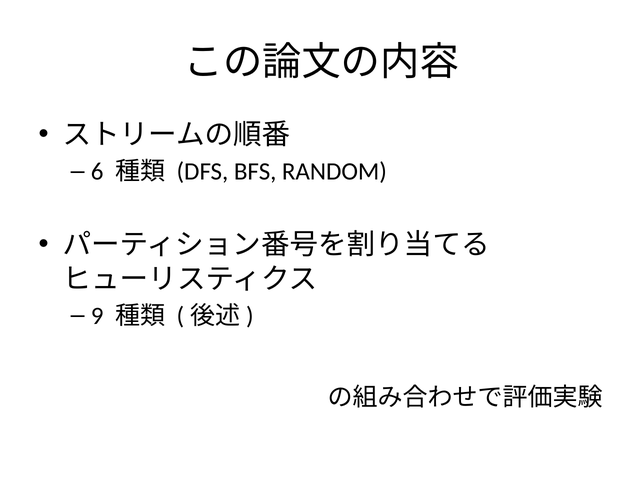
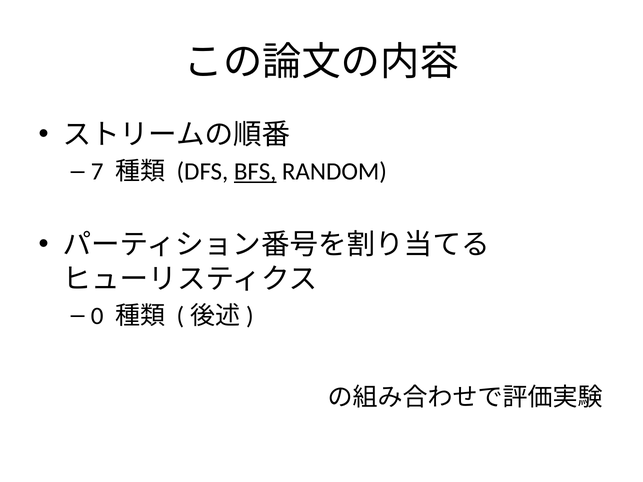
6: 6 -> 7
BFS underline: none -> present
9: 9 -> 0
